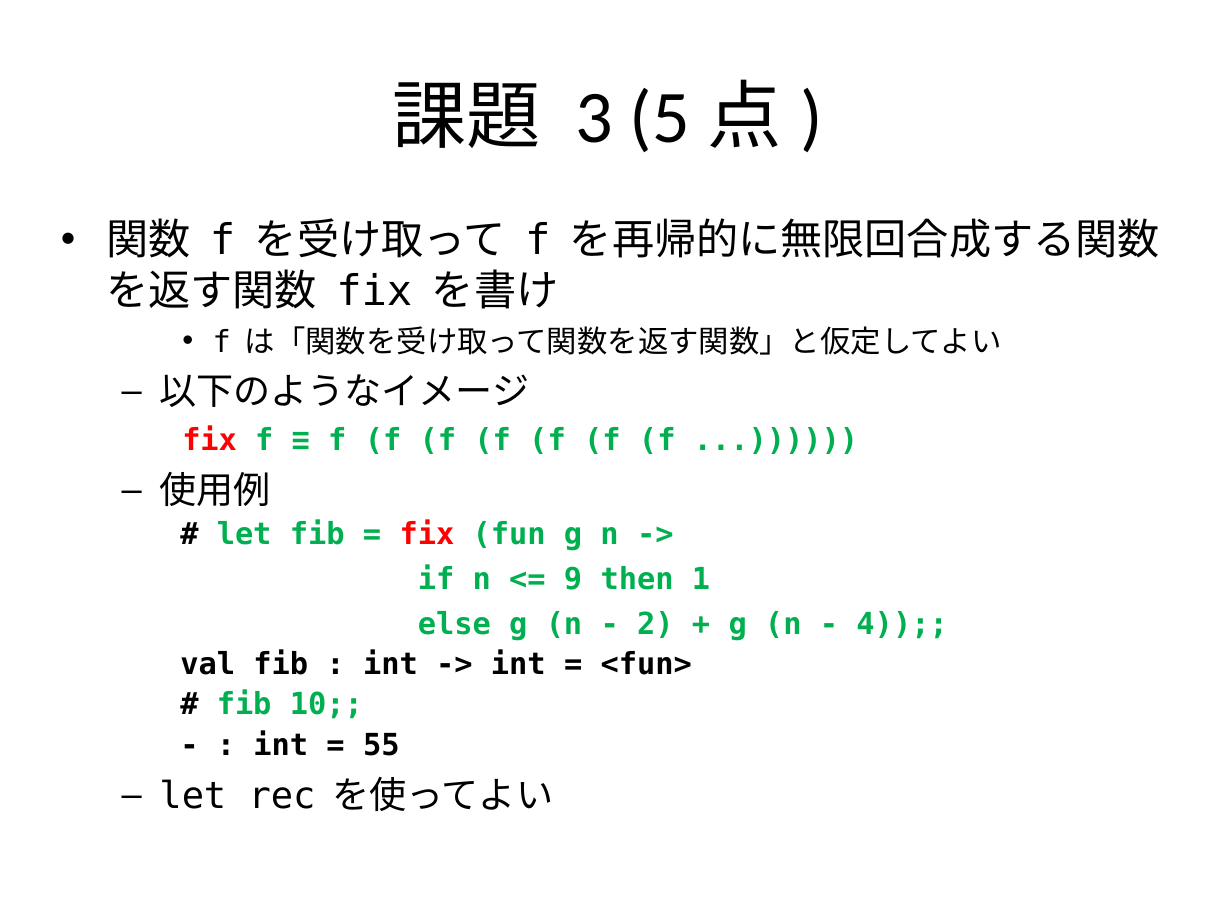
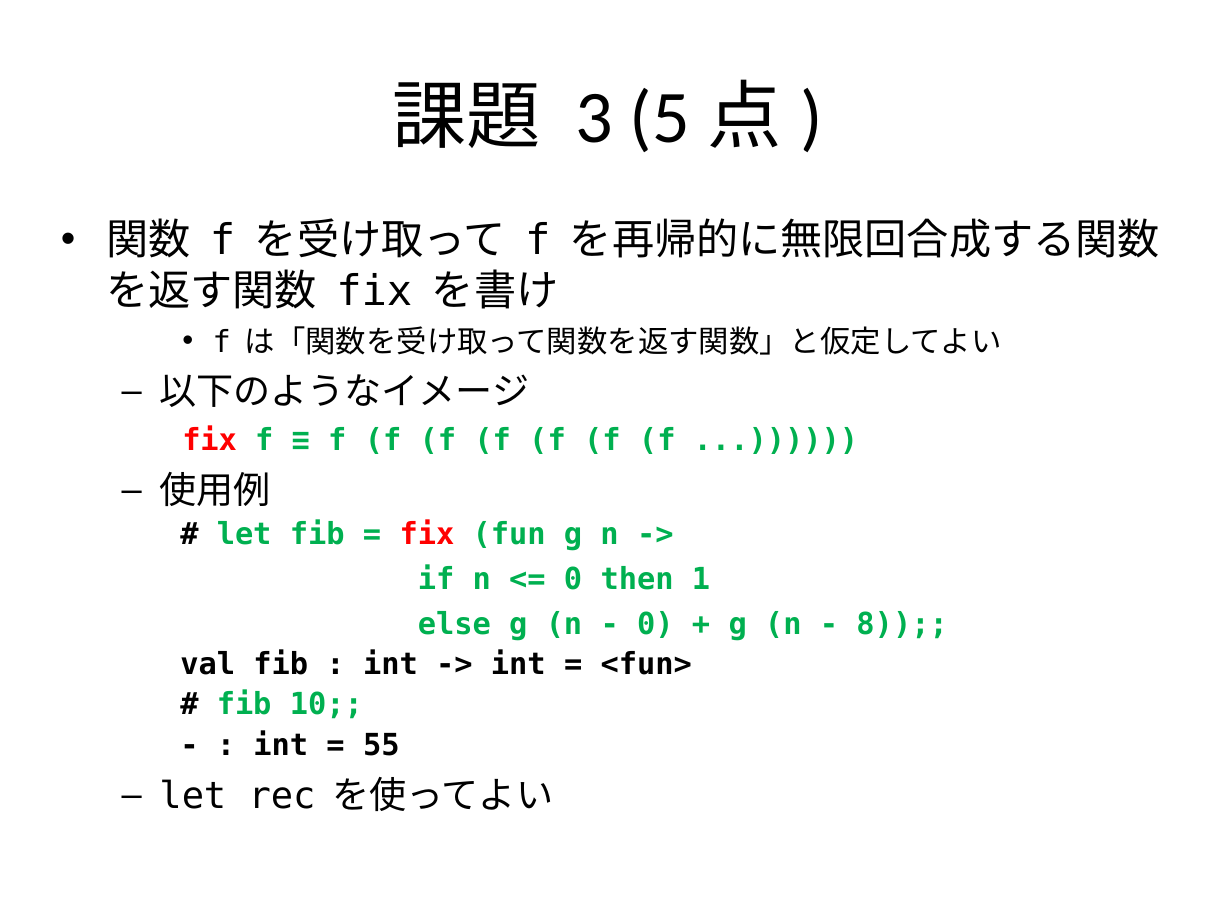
9 at (573, 580): 9 -> 0
2 at (655, 624): 2 -> 0
4: 4 -> 8
